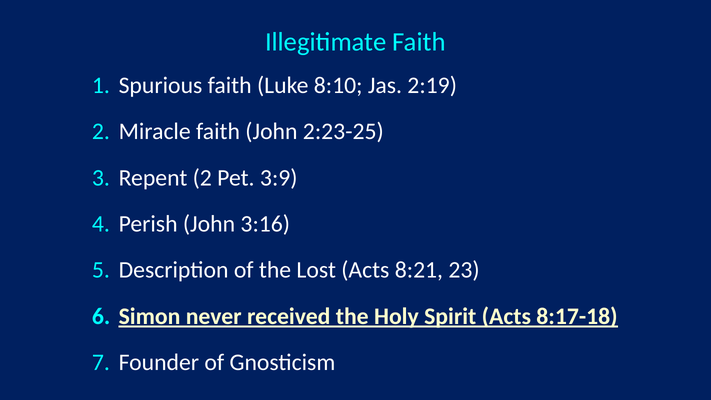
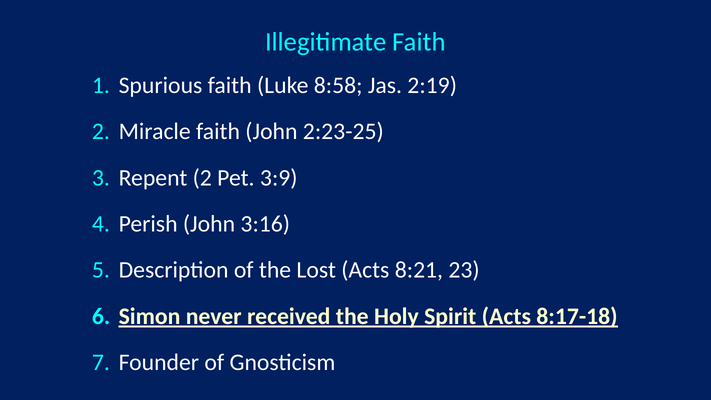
8:10: 8:10 -> 8:58
